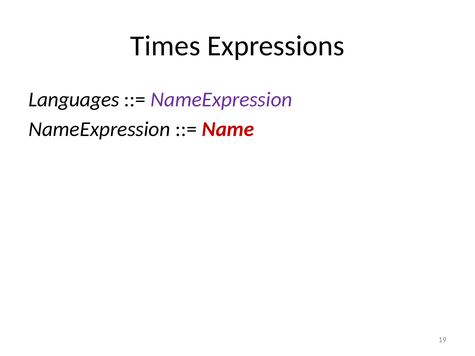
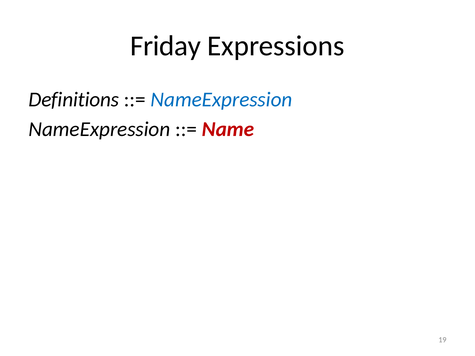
Times: Times -> Friday
Languages: Languages -> Definitions
NameExpression at (221, 100) colour: purple -> blue
